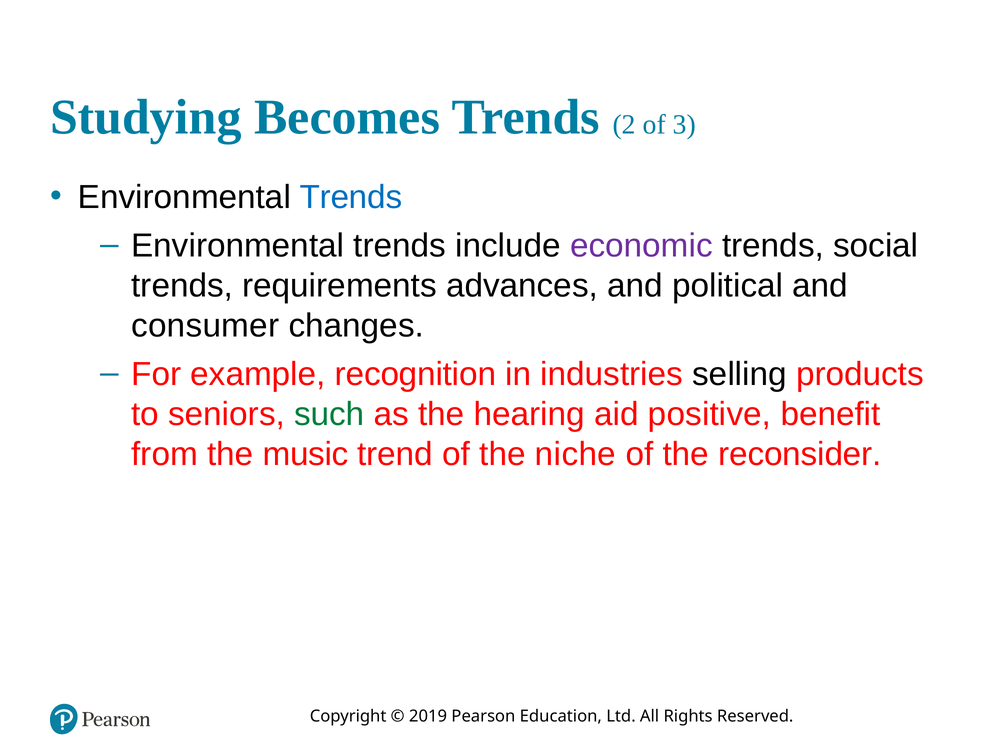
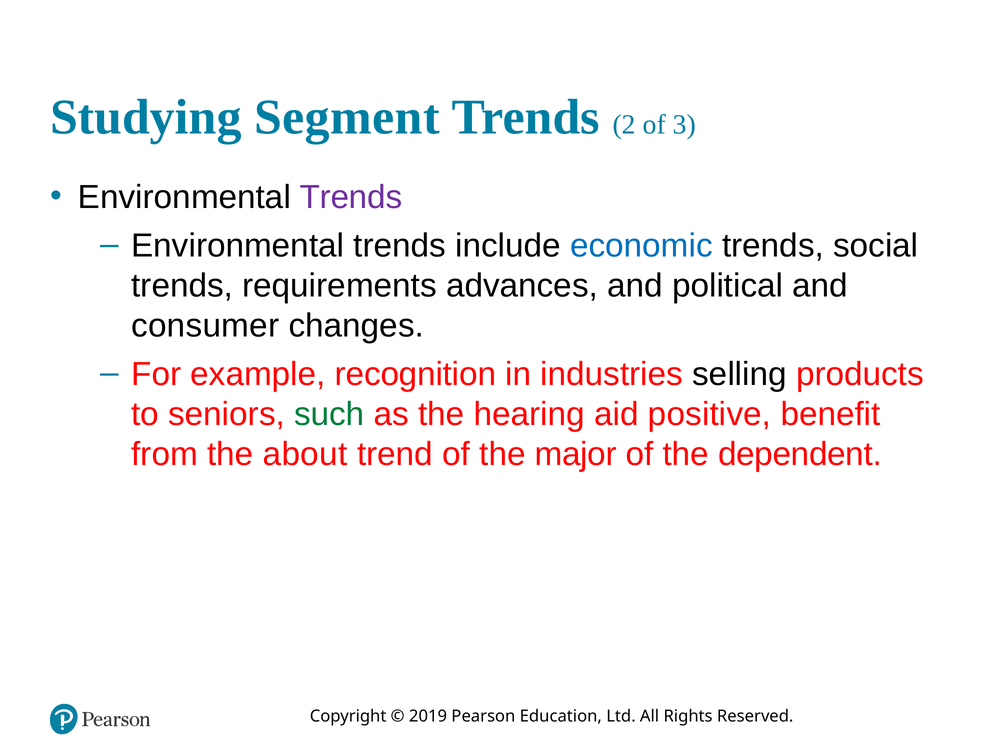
Becomes: Becomes -> Segment
Trends at (351, 197) colour: blue -> purple
economic colour: purple -> blue
music: music -> about
niche: niche -> major
reconsider: reconsider -> dependent
